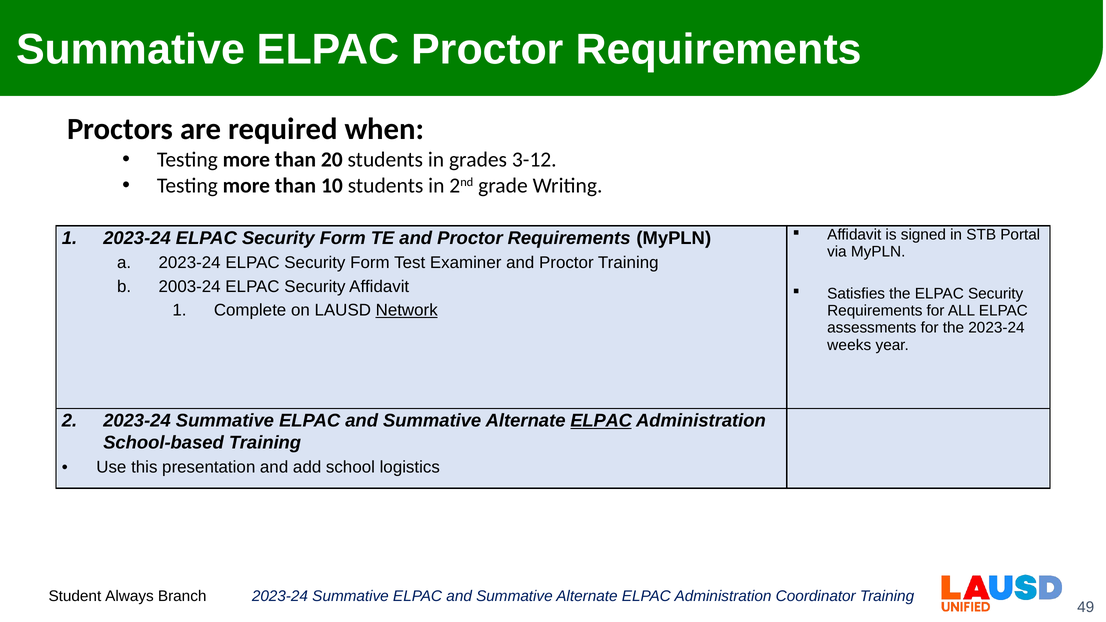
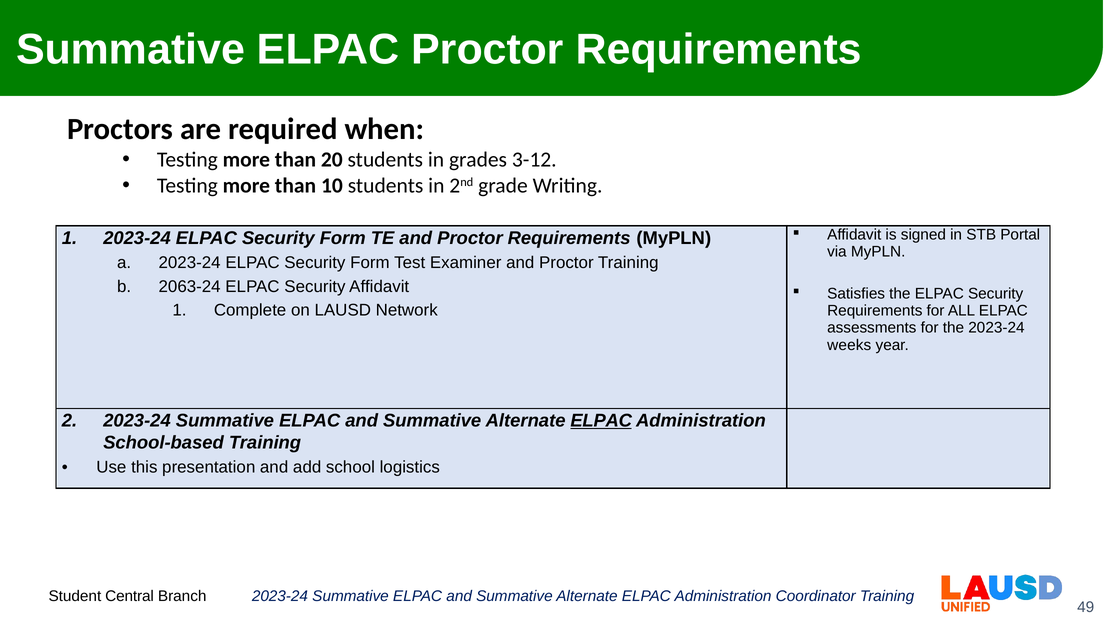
2003-24: 2003-24 -> 2063-24
Network underline: present -> none
Always: Always -> Central
